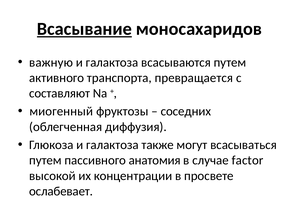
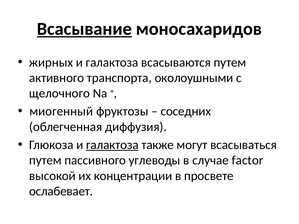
важную: важную -> жирных
превращается: превращается -> околоушными
составляют: составляют -> щелочного
галактоза at (112, 145) underline: none -> present
анатомия: анатомия -> углеводы
